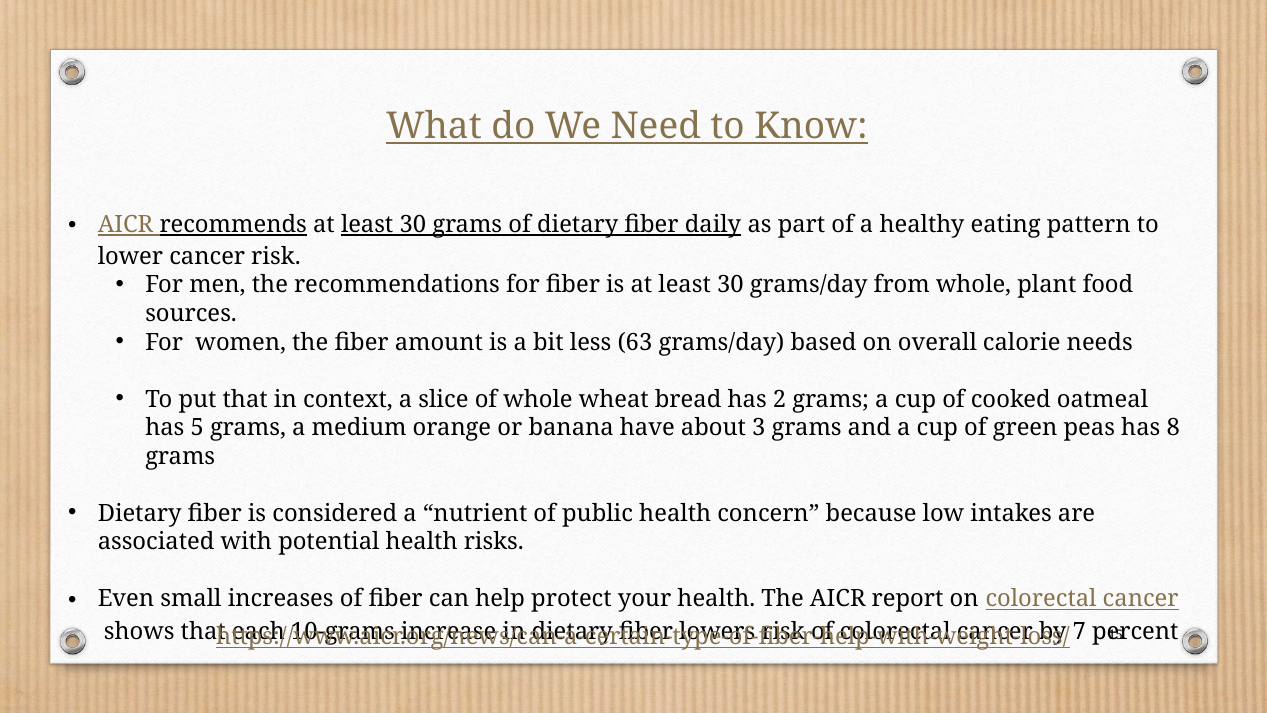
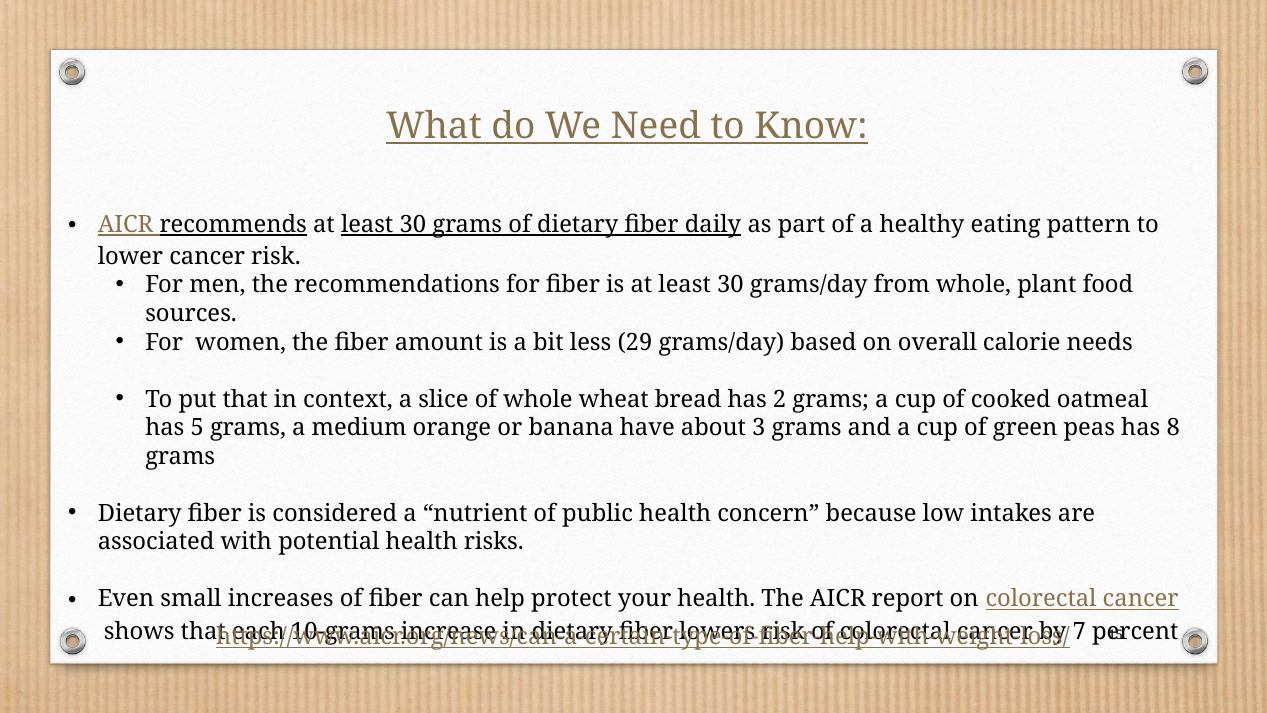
63: 63 -> 29
